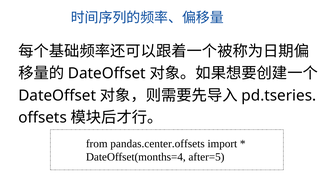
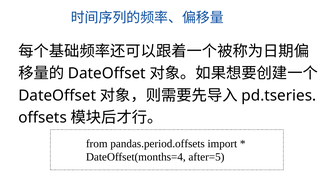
pandas.center.offsets: pandas.center.offsets -> pandas.period.offsets
